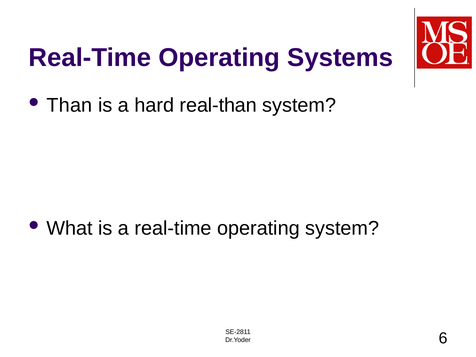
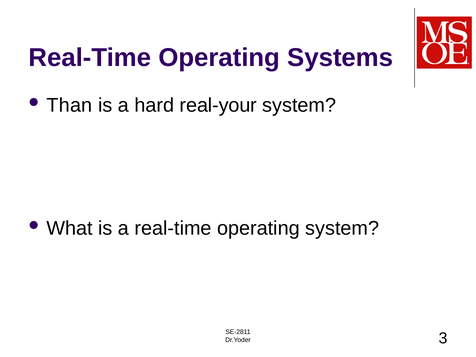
real-than: real-than -> real-your
6: 6 -> 3
